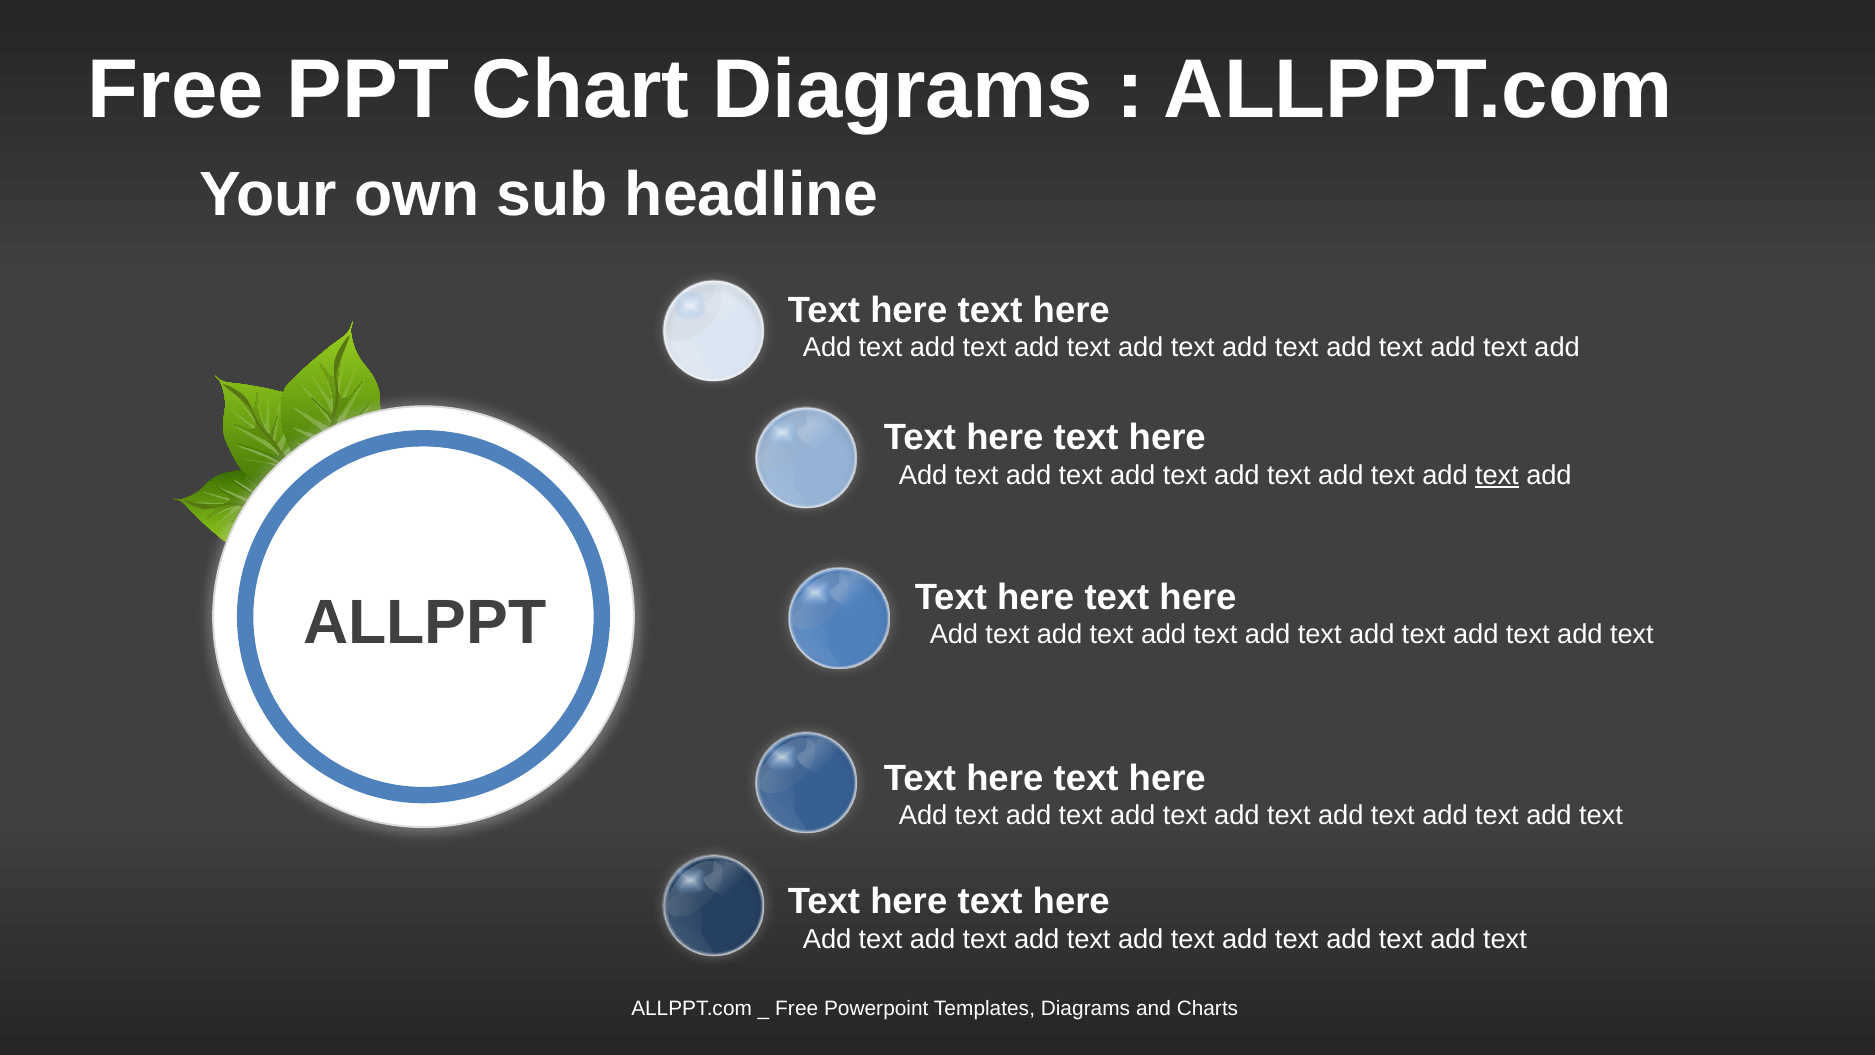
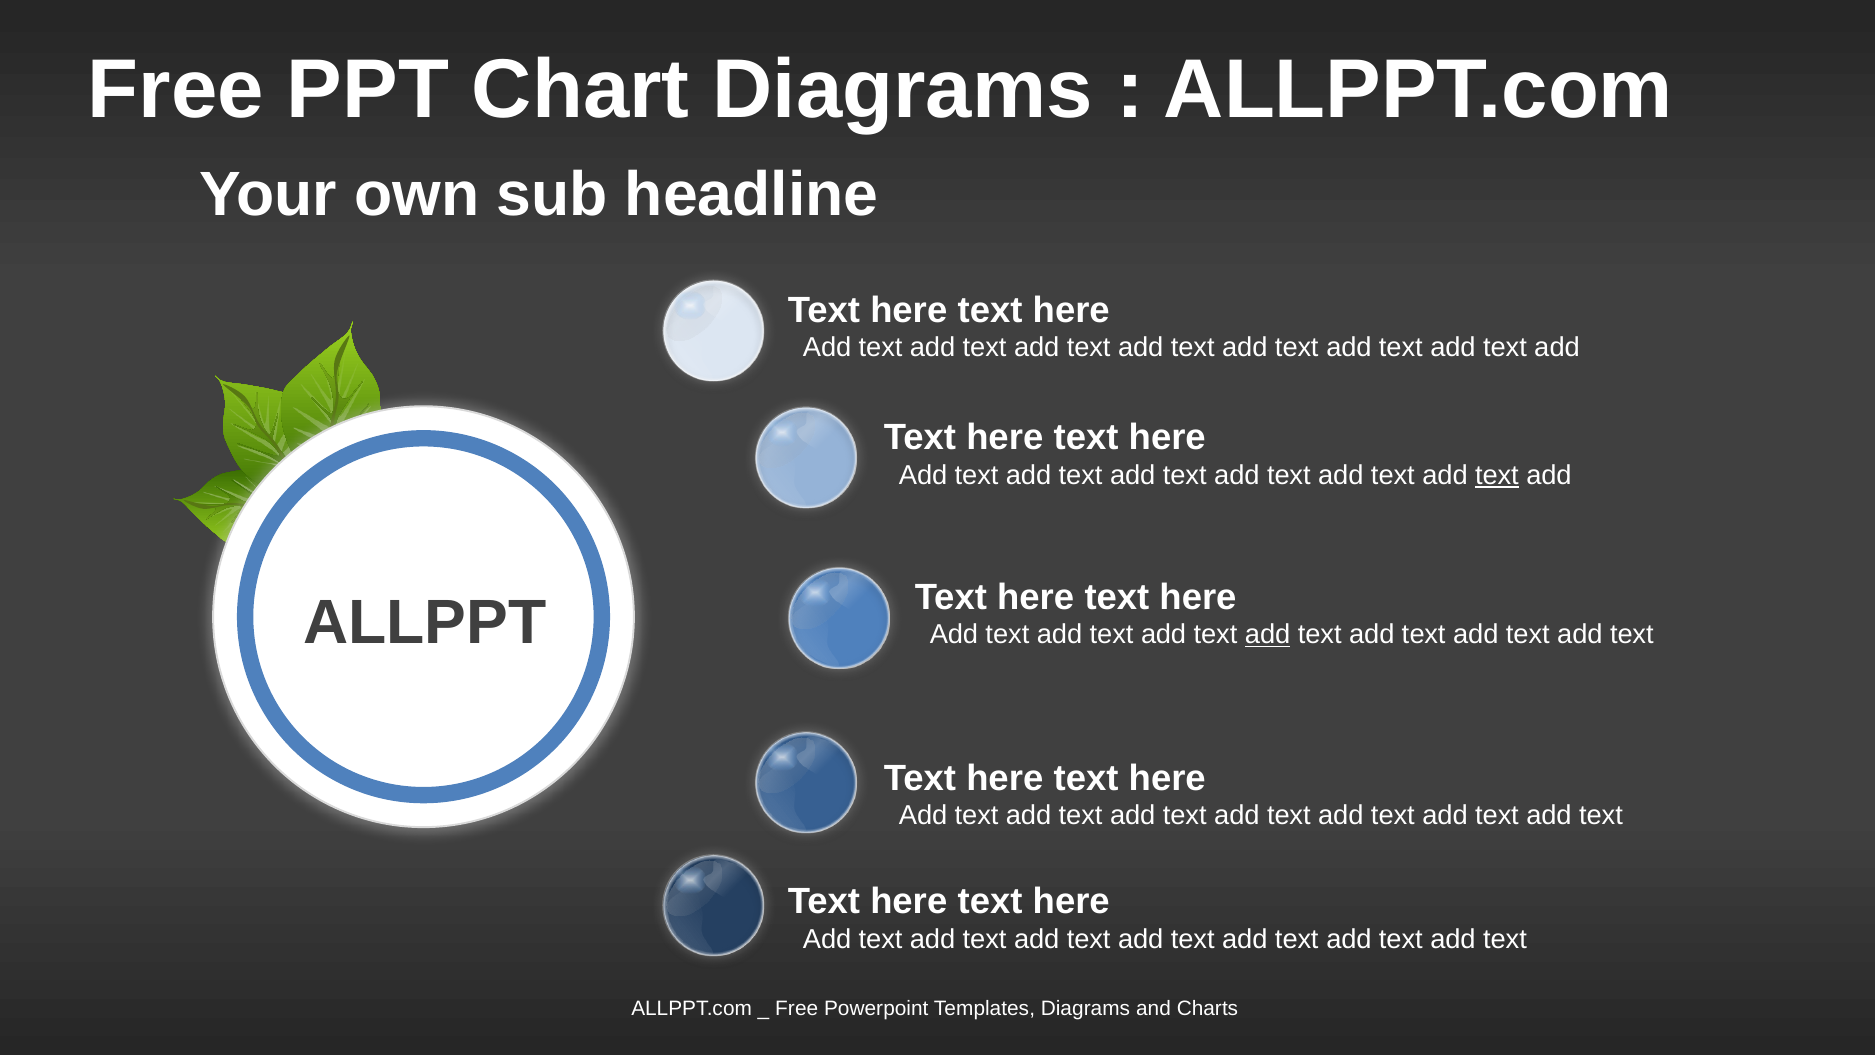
add at (1268, 635) underline: none -> present
